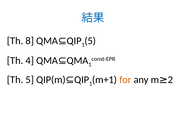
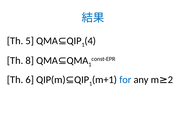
8: 8 -> 5
1 5: 5 -> 4
4: 4 -> 8
Th 5: 5 -> 6
for colour: orange -> blue
